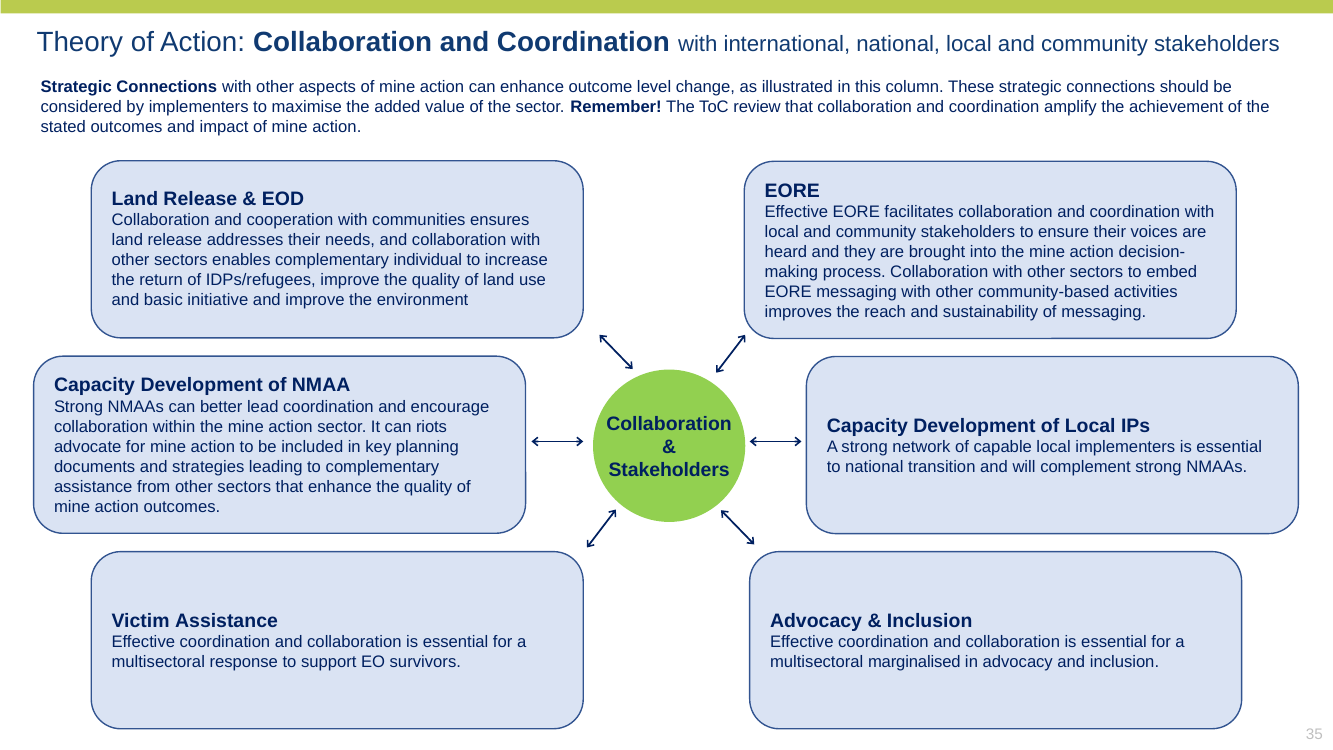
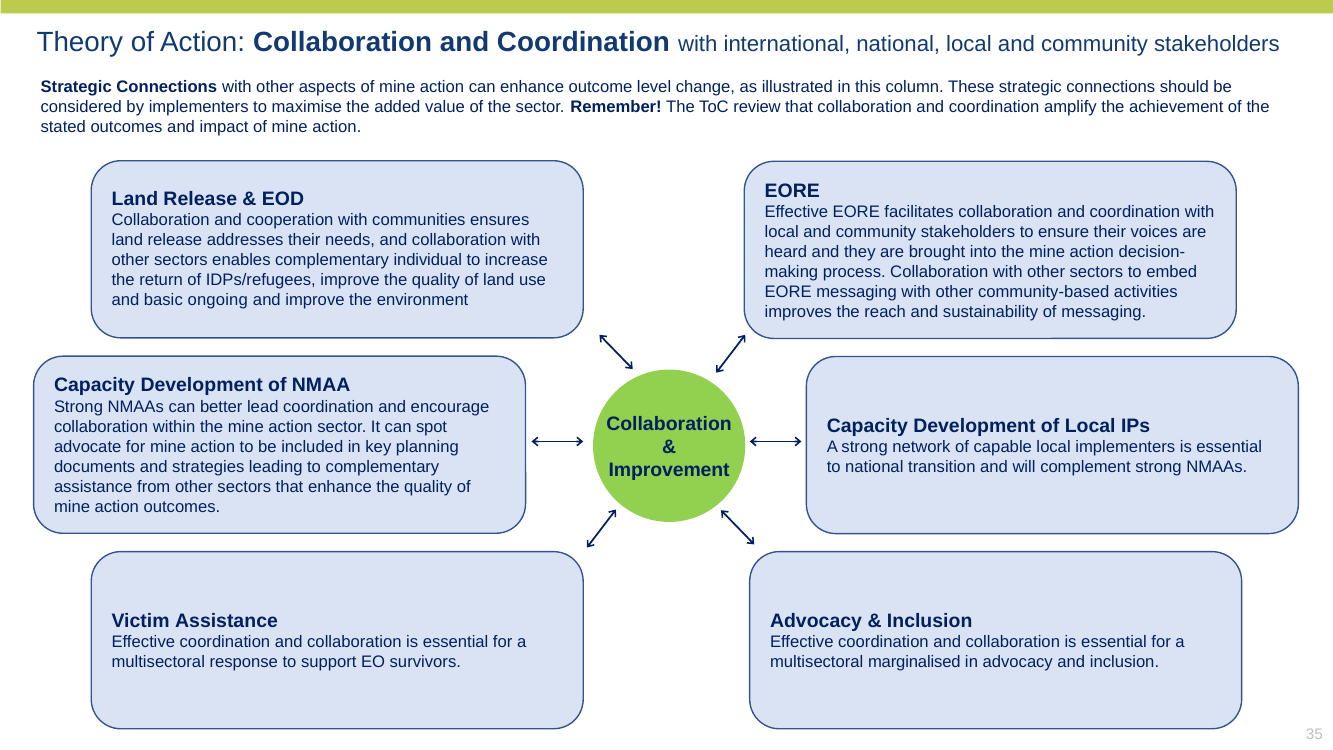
initiative: initiative -> ongoing
riots: riots -> spot
Stakeholders at (669, 470): Stakeholders -> Improvement
